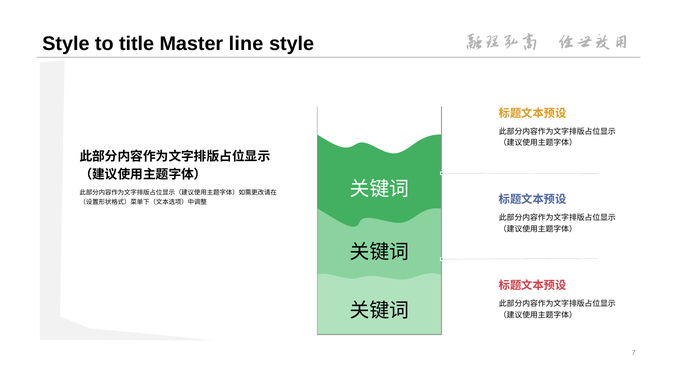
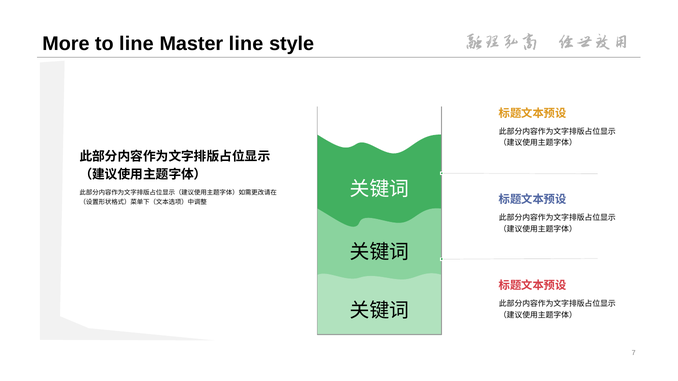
Style at (66, 44): Style -> More
to title: title -> line
